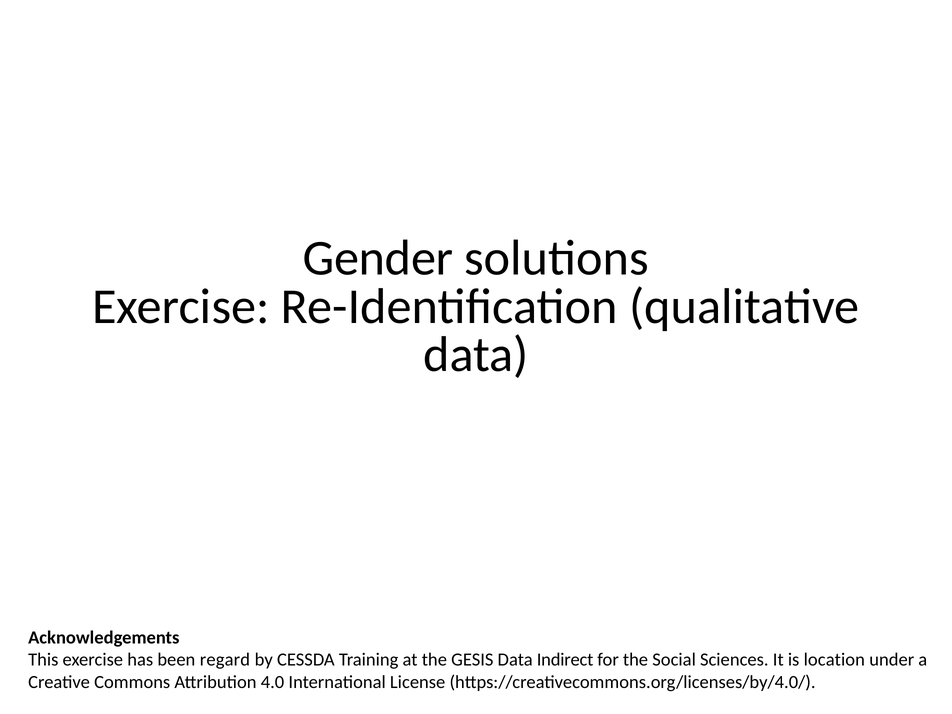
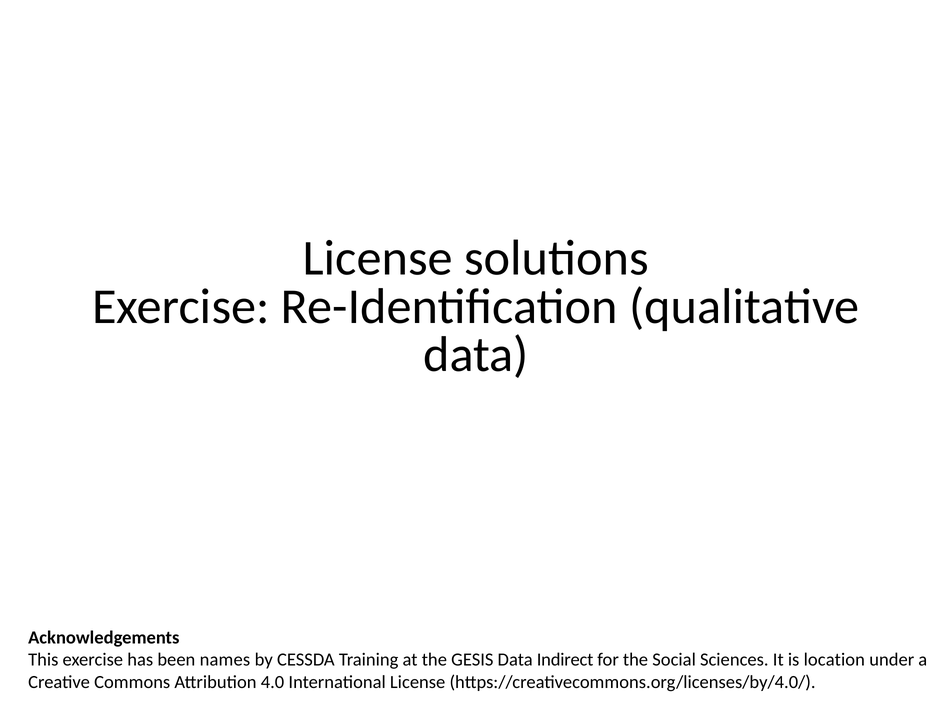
Gender at (378, 258): Gender -> License
regard: regard -> names
